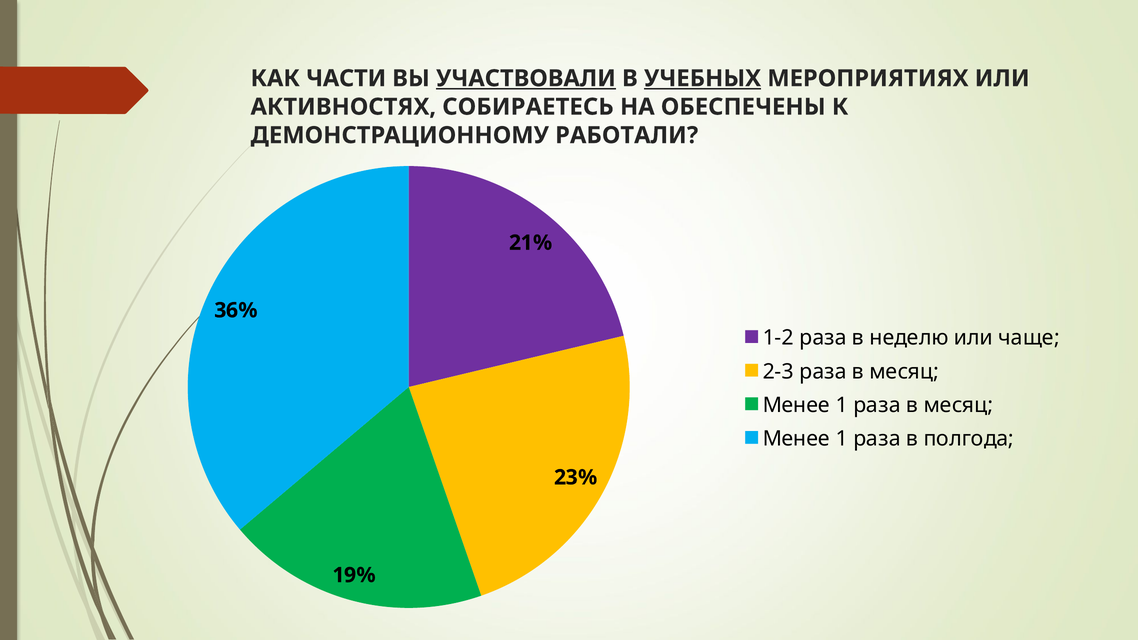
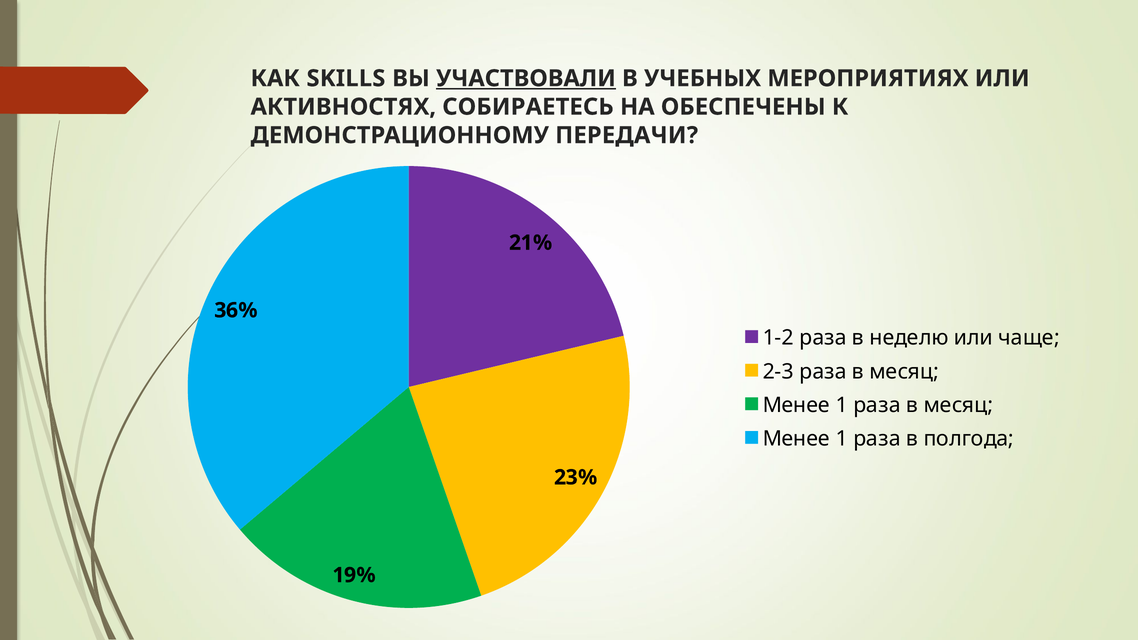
ЧАСТИ: ЧАСТИ -> SKILLS
УЧЕБНЫХ underline: present -> none
РАБОТАЛИ: РАБОТАЛИ -> ПЕРЕДАЧИ
